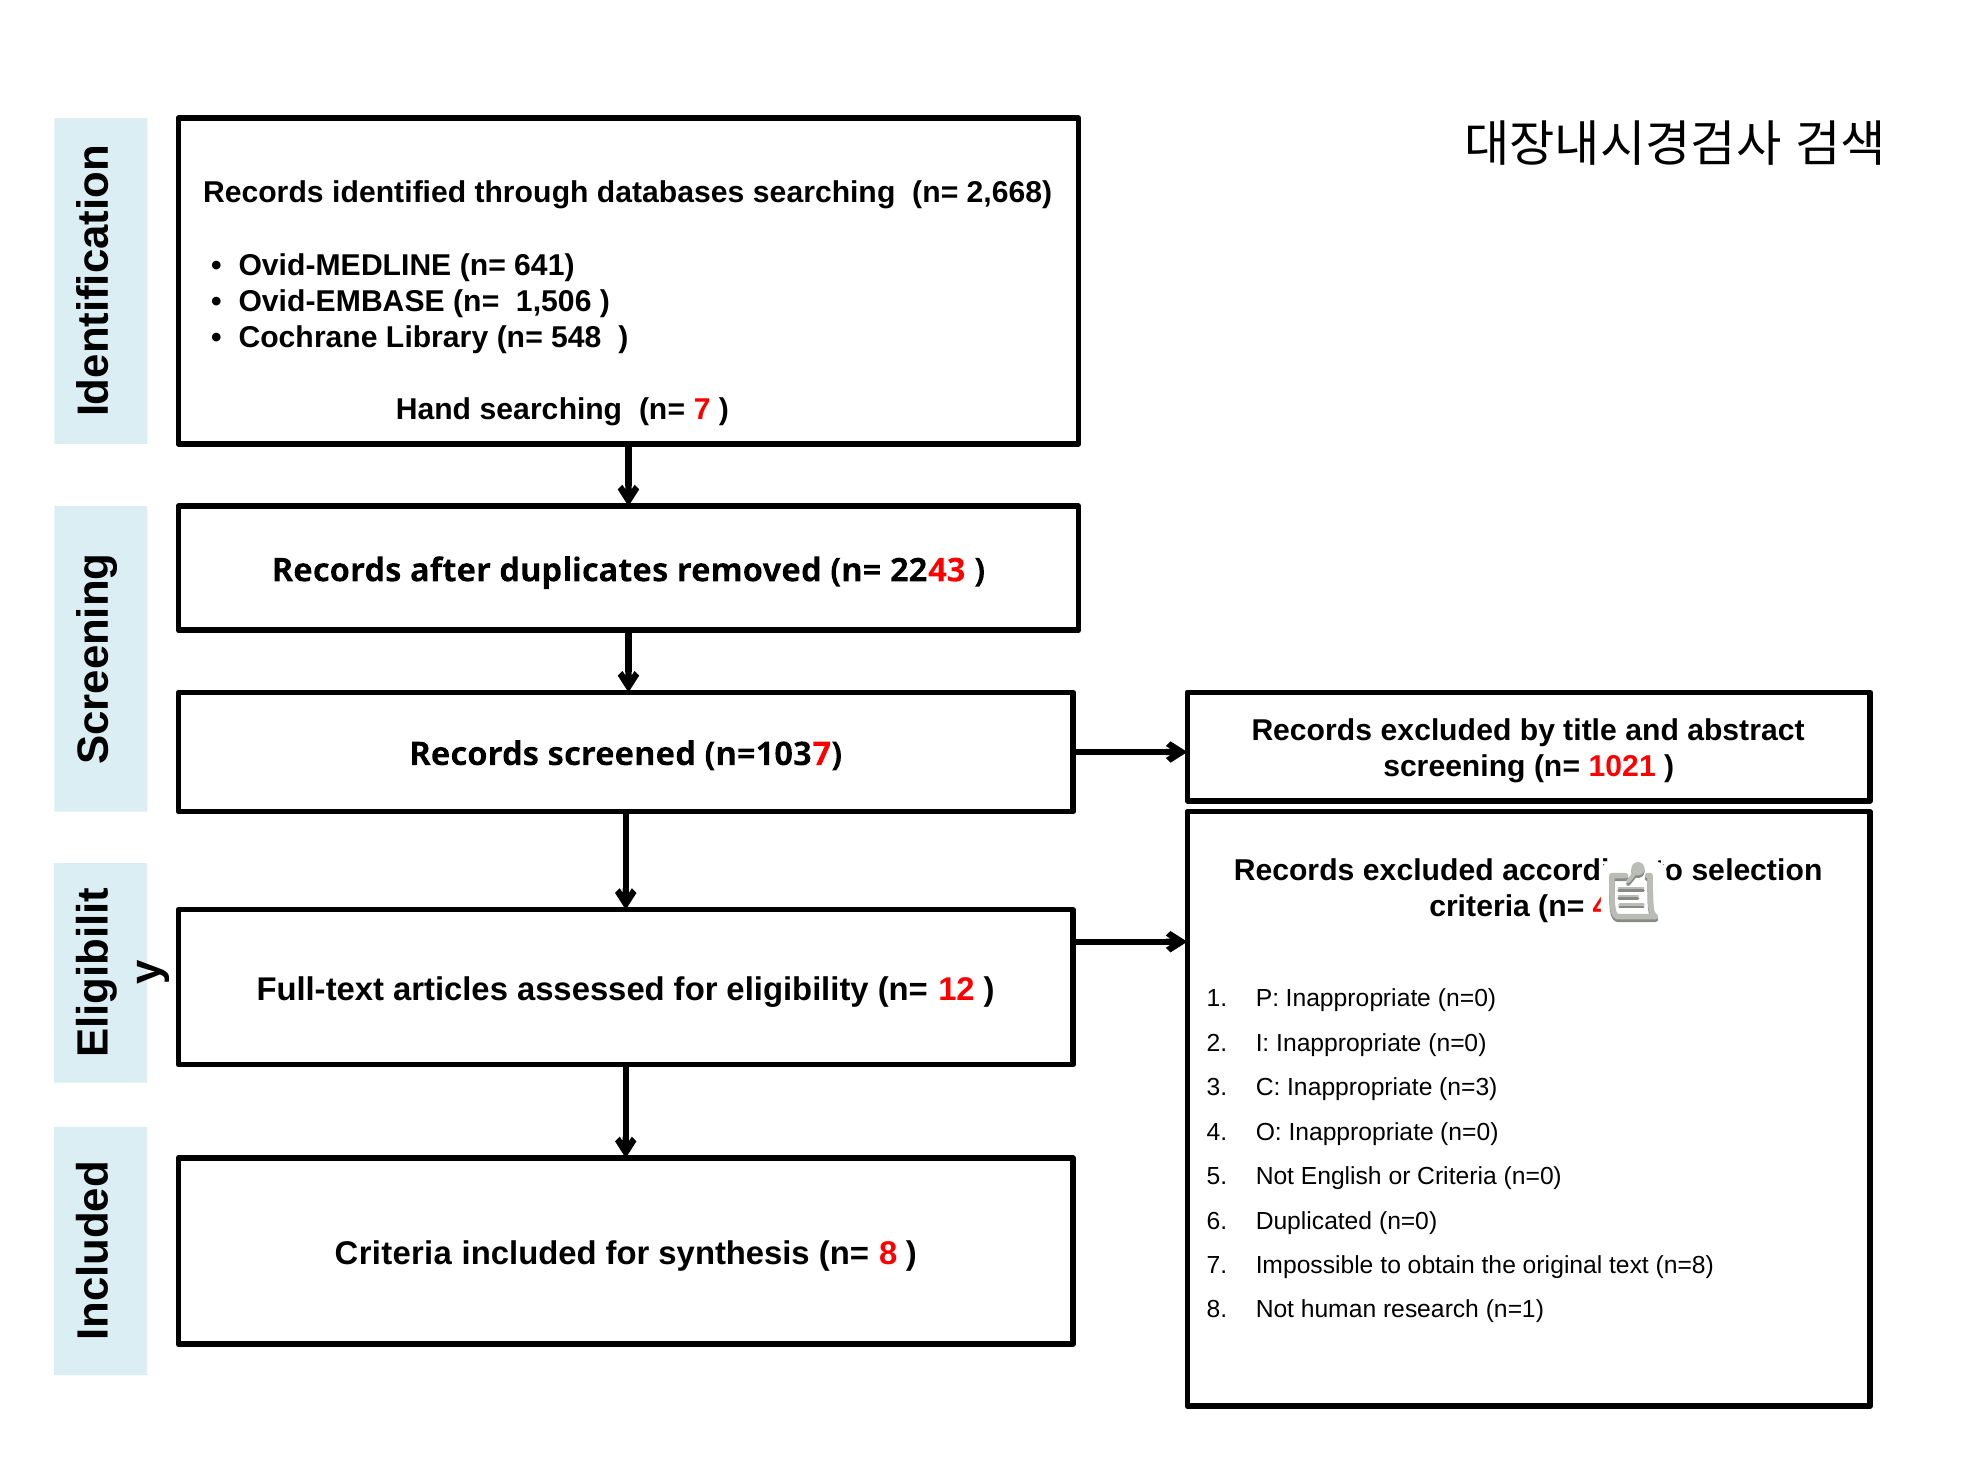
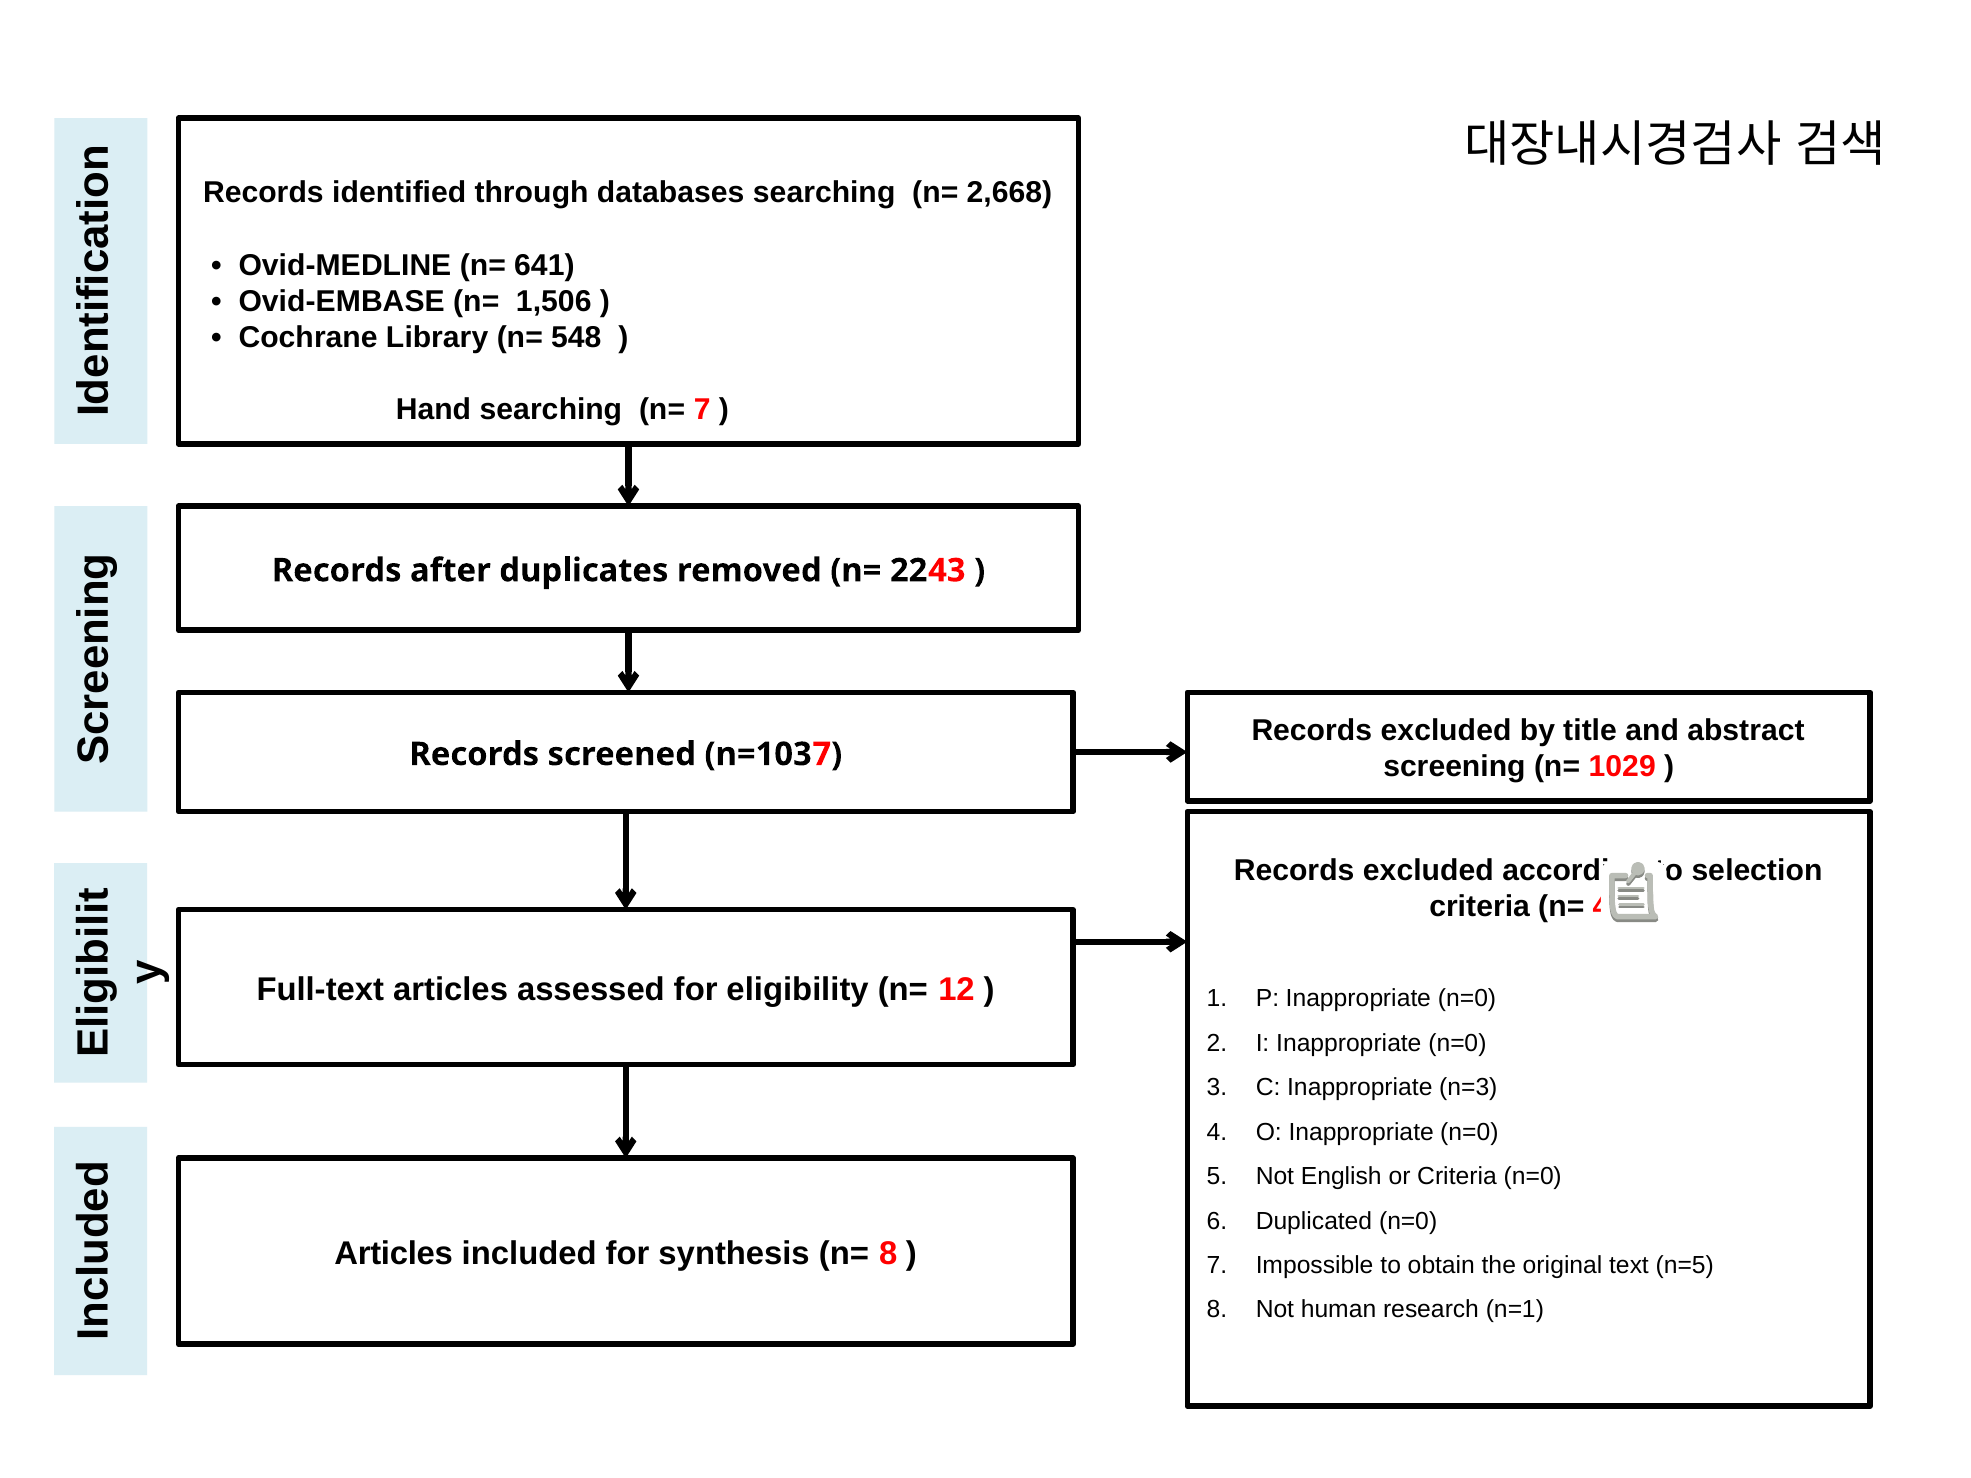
1021: 1021 -> 1029
Criteria at (393, 1254): Criteria -> Articles
n=8: n=8 -> n=5
